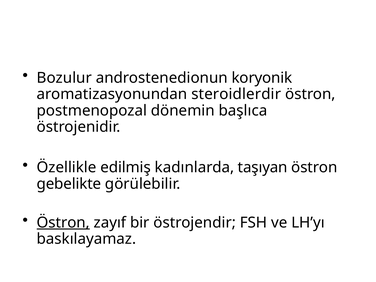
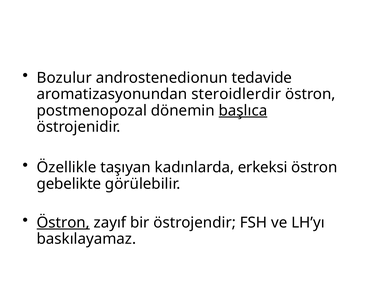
koryonik: koryonik -> tedavide
başlıca underline: none -> present
edilmiş: edilmiş -> taşıyan
taşıyan: taşıyan -> erkeksi
